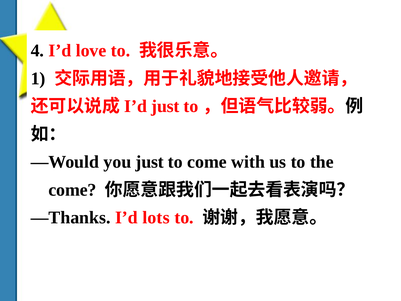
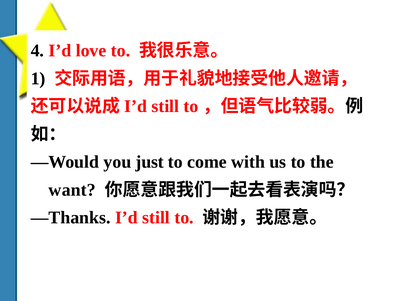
just at (165, 106): just -> still
come at (72, 190): come -> want
—Thanks I’d lots: lots -> still
